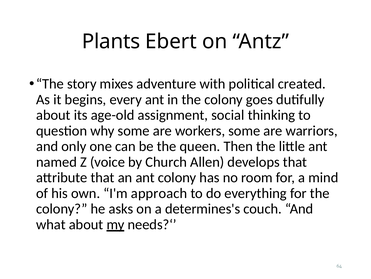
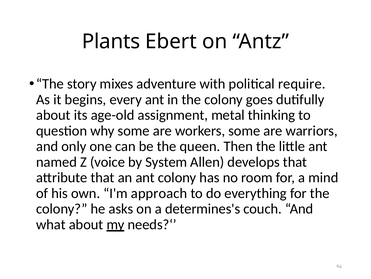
created: created -> require
social: social -> metal
Church: Church -> System
